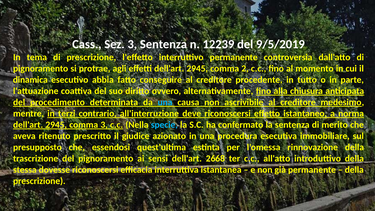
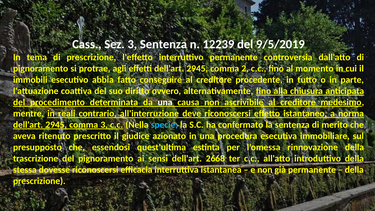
dinamica: dinamica -> immobili
una at (165, 102) colour: light blue -> white
terzi: terzi -> reali
